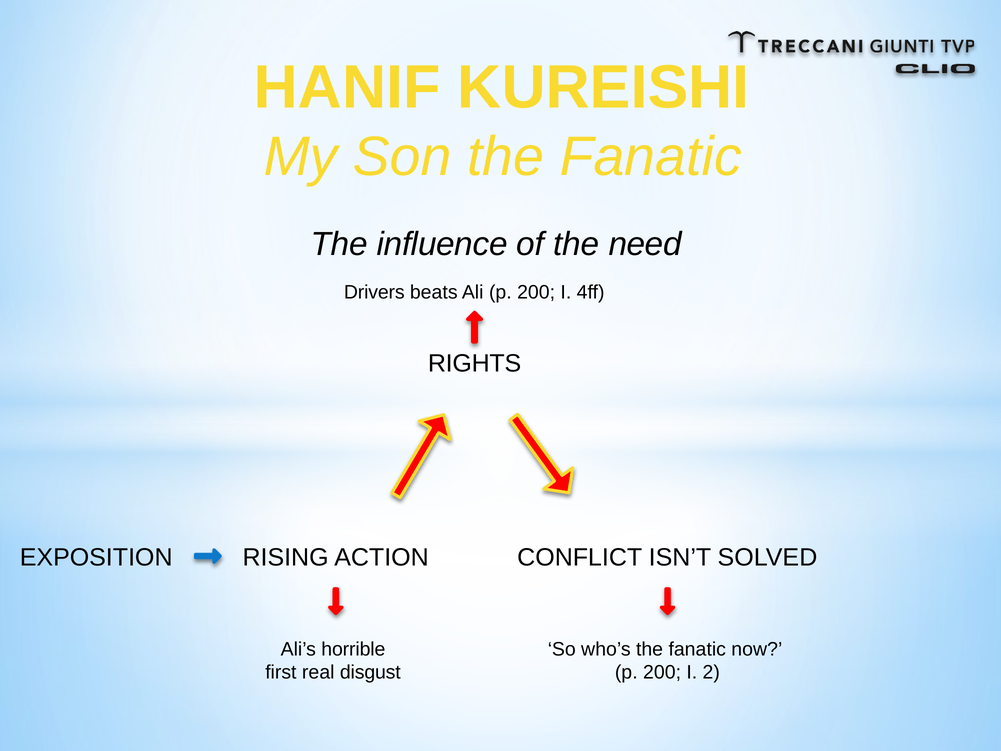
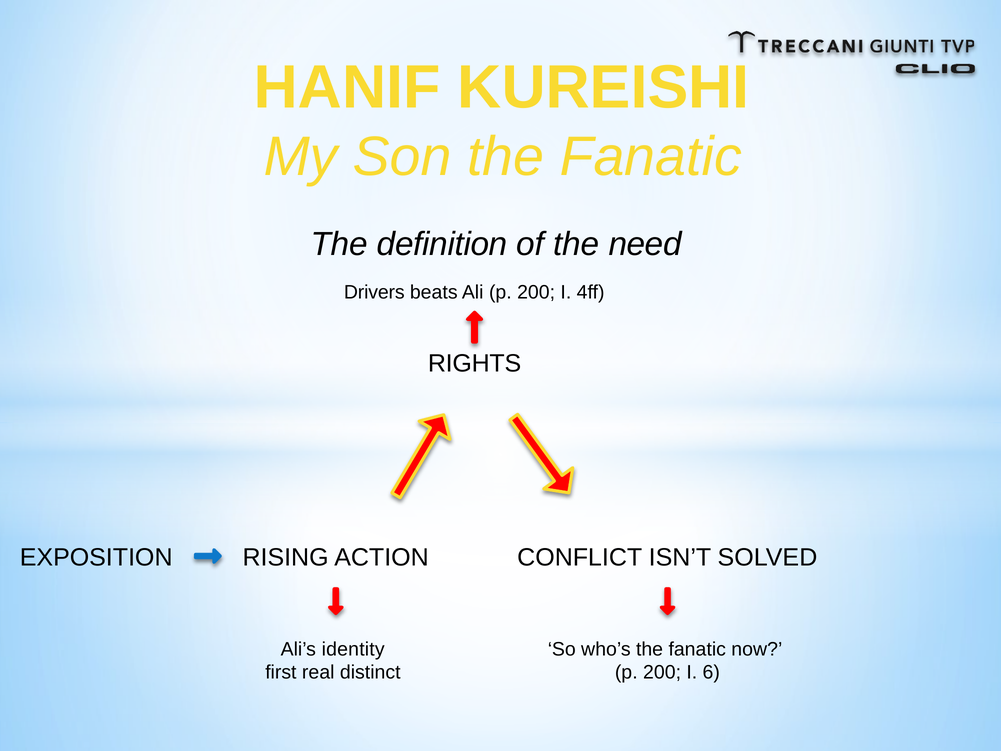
influence: influence -> definition
horrible: horrible -> identity
disgust: disgust -> distinct
2: 2 -> 6
